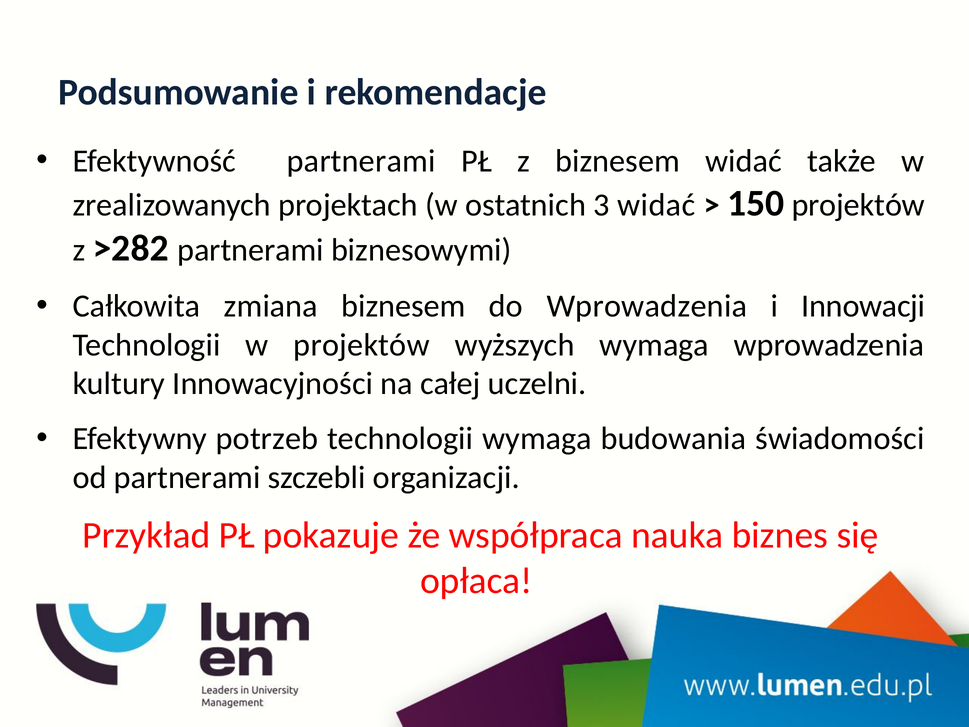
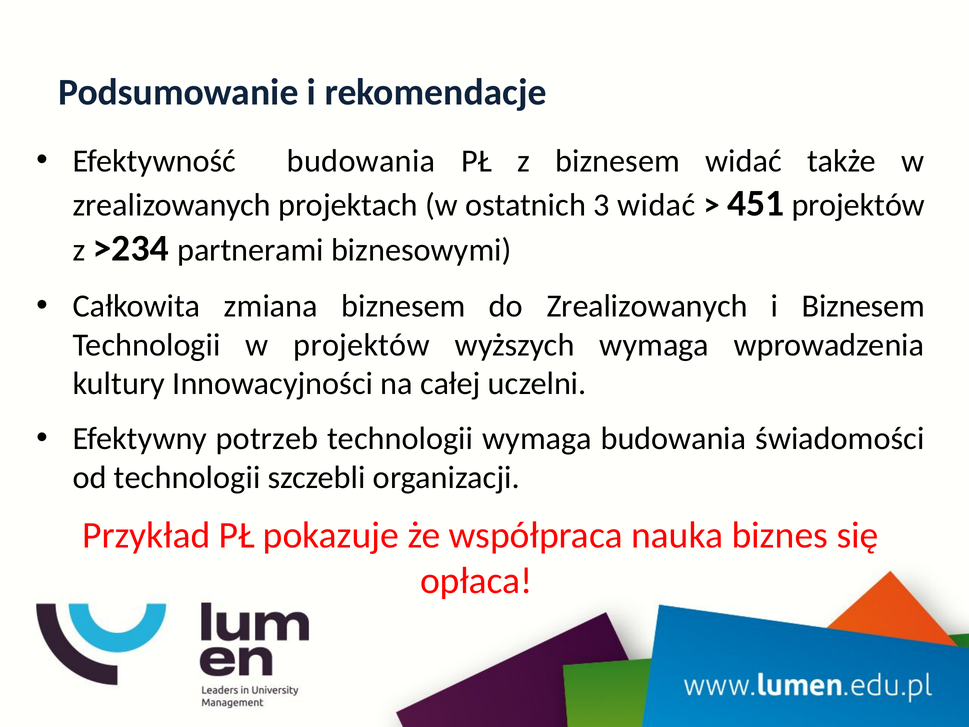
Efektywność partnerami: partnerami -> budowania
150: 150 -> 451
>282: >282 -> >234
do Wprowadzenia: Wprowadzenia -> Zrealizowanych
i Innowacji: Innowacji -> Biznesem
od partnerami: partnerami -> technologii
